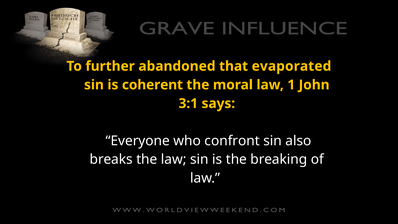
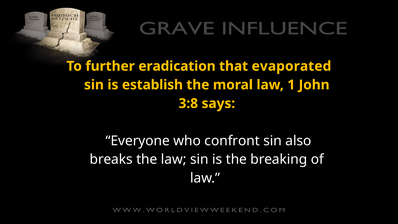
abandoned: abandoned -> eradication
coherent: coherent -> establish
3:1: 3:1 -> 3:8
